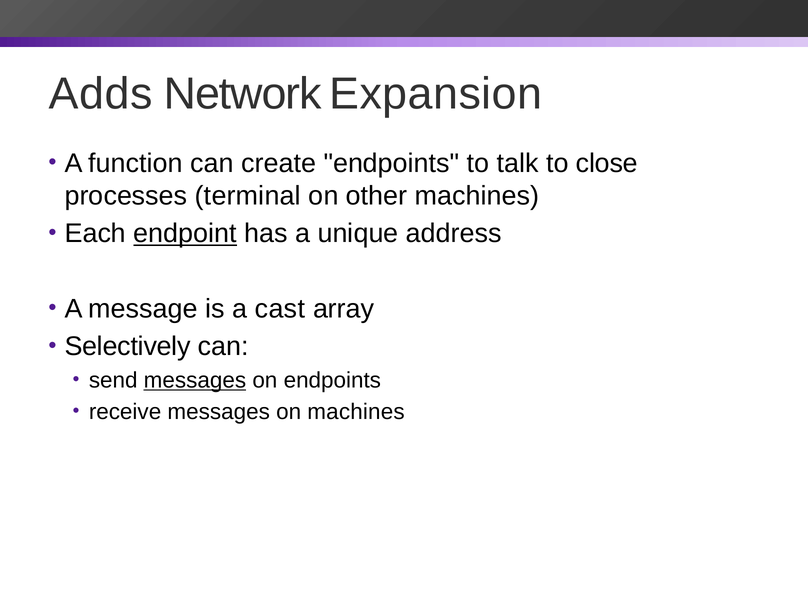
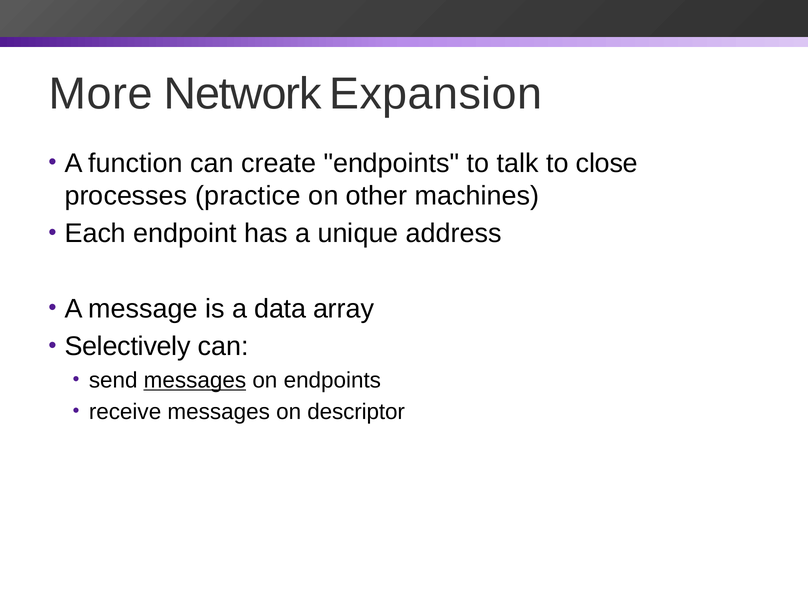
Adds: Adds -> More
terminal: terminal -> practice
endpoint underline: present -> none
cast: cast -> data
on machines: machines -> descriptor
